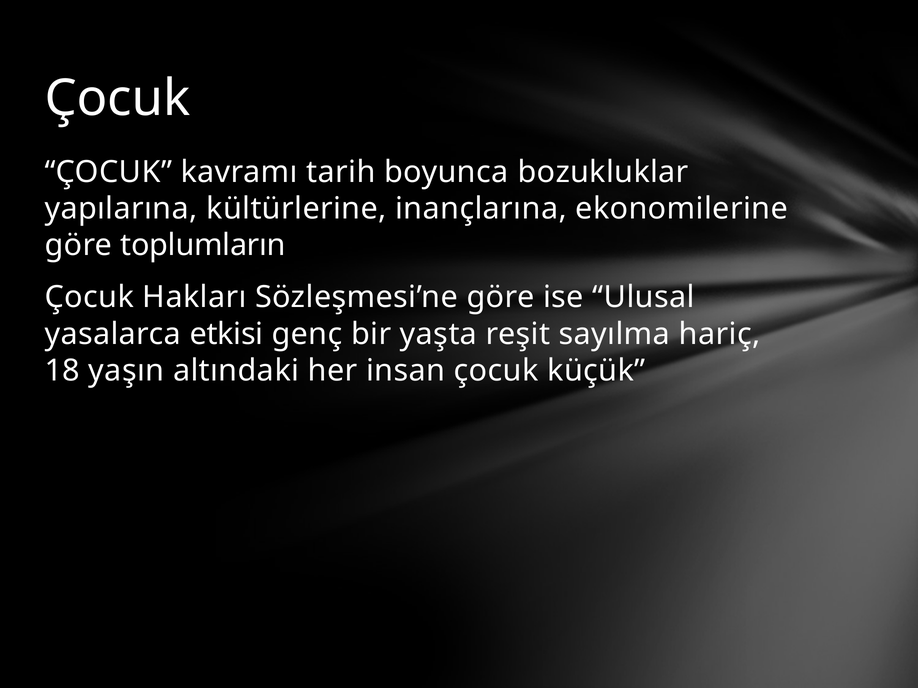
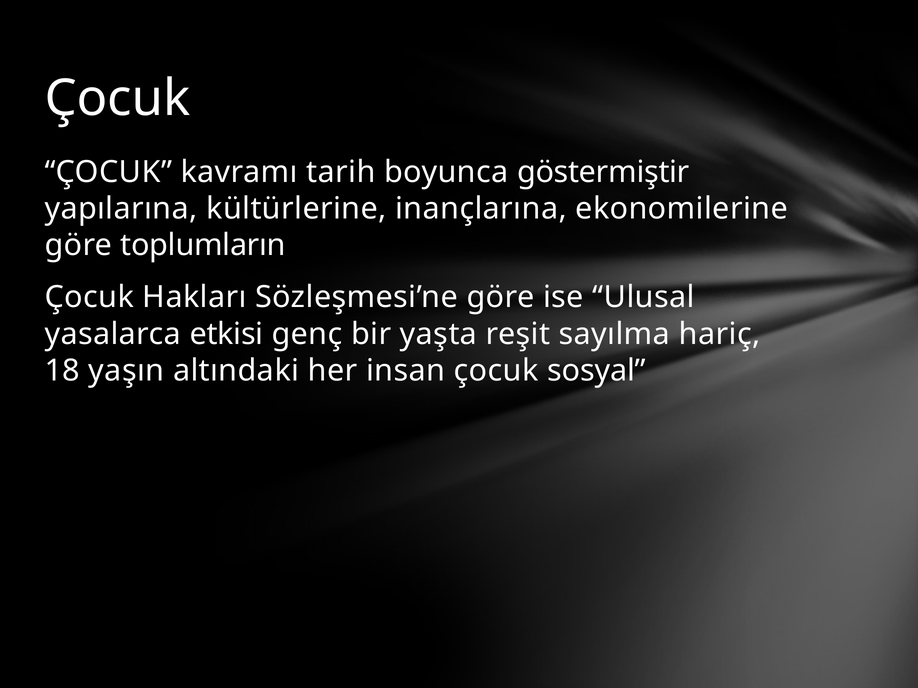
bozukluklar: bozukluklar -> göstermiştir
küçük: küçük -> sosyal
